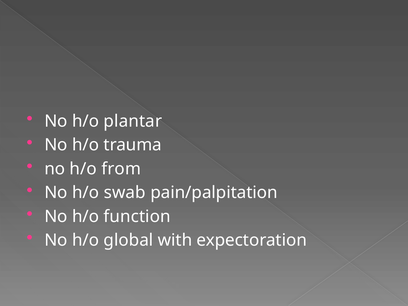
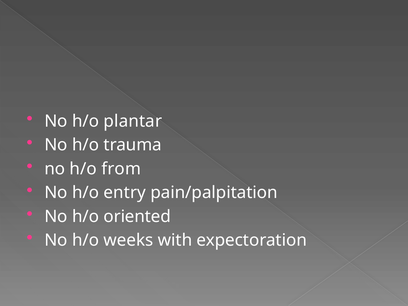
swab: swab -> entry
function: function -> oriented
global: global -> weeks
